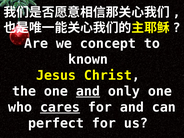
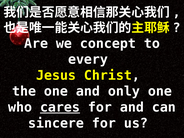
known: known -> every
and at (88, 91) underline: present -> none
perfect: perfect -> sincere
